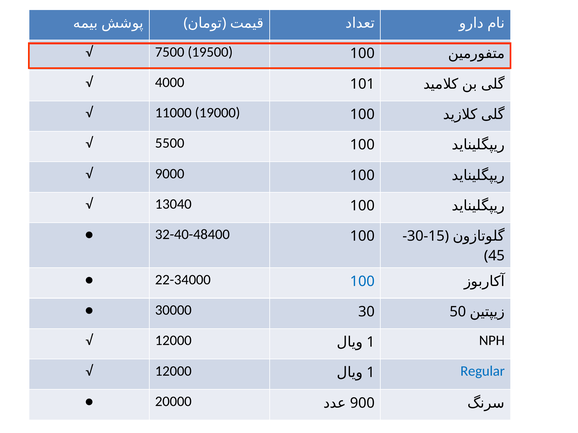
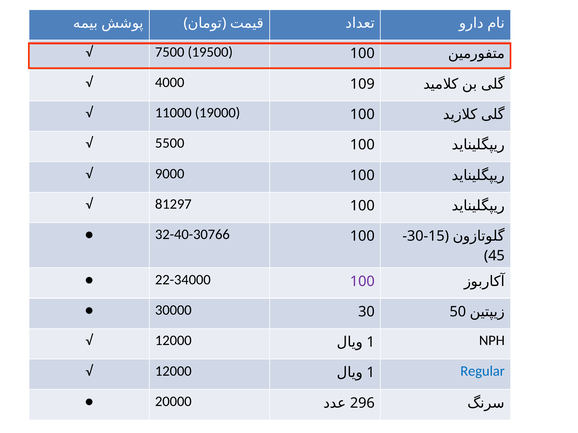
101: 101 -> 109
13040: 13040 -> 81297
32-40-48400: 32-40-48400 -> 32-40-30766
100 at (362, 282) colour: blue -> purple
900: 900 -> 296
